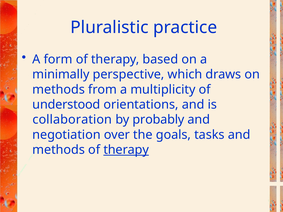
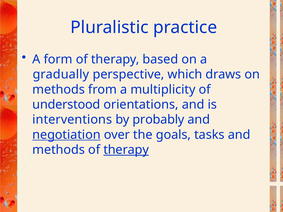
minimally: minimally -> gradually
collaboration: collaboration -> interventions
negotiation underline: none -> present
